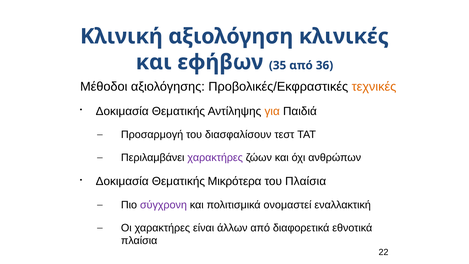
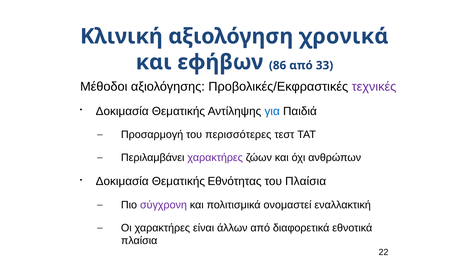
κλινικές: κλινικές -> χρονικά
35: 35 -> 86
36: 36 -> 33
τεχνικές colour: orange -> purple
για colour: orange -> blue
διασφαλίσουν: διασφαλίσουν -> περισσότερες
Μικρότερα: Μικρότερα -> Εθνότητας
